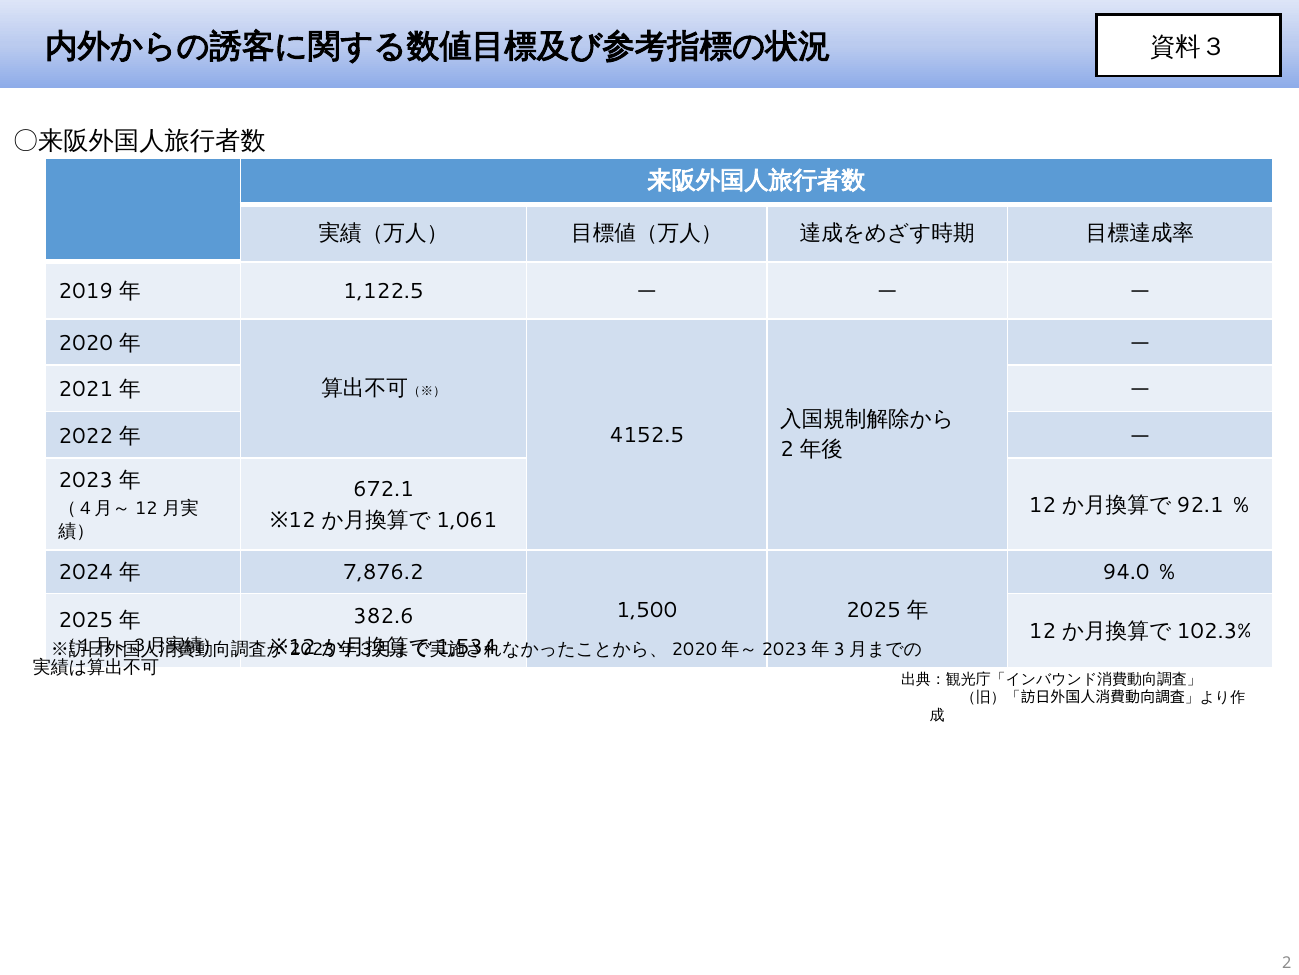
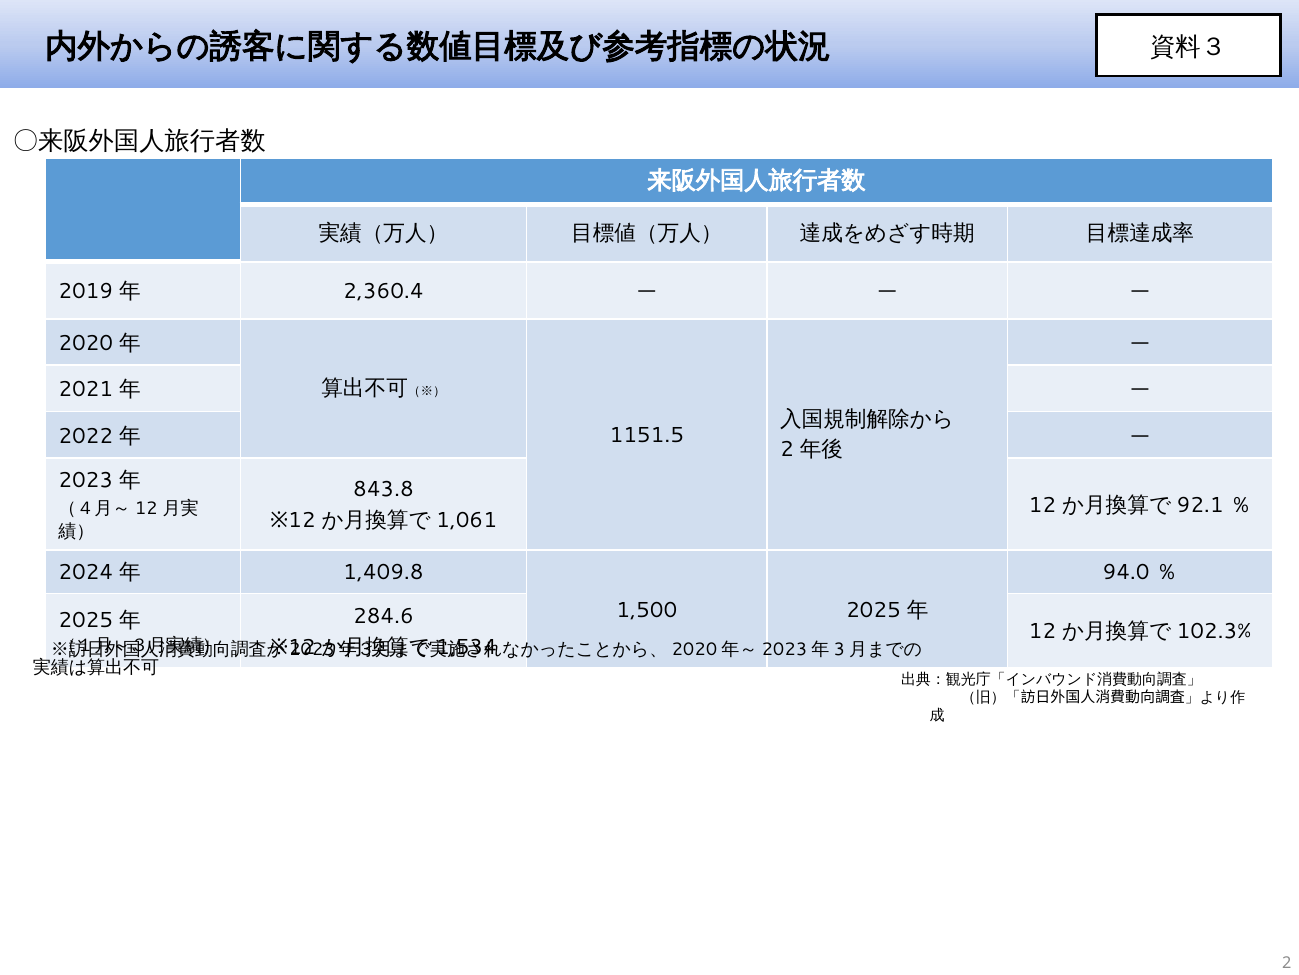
1,122.5: 1,122.5 -> 2,360.4
4152.5: 4152.5 -> 1151.5
672.1: 672.1 -> 843.8
7,876.2: 7,876.2 -> 1,409.8
382.6: 382.6 -> 284.6
